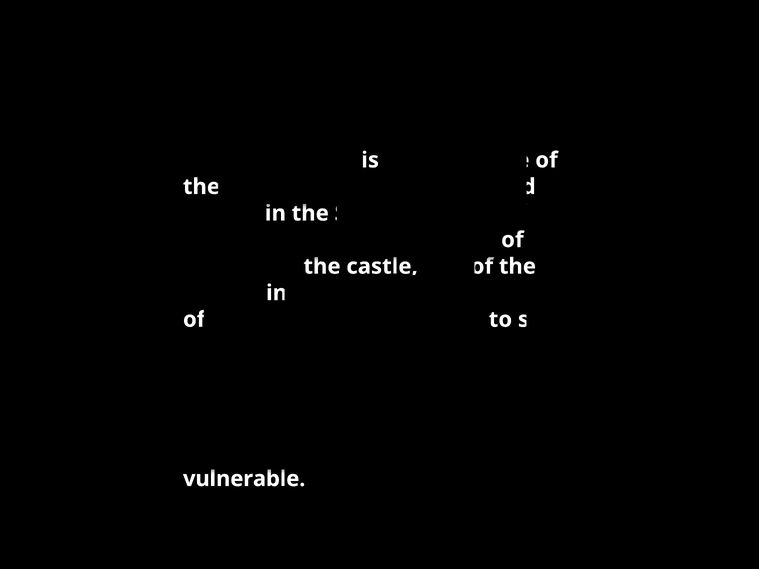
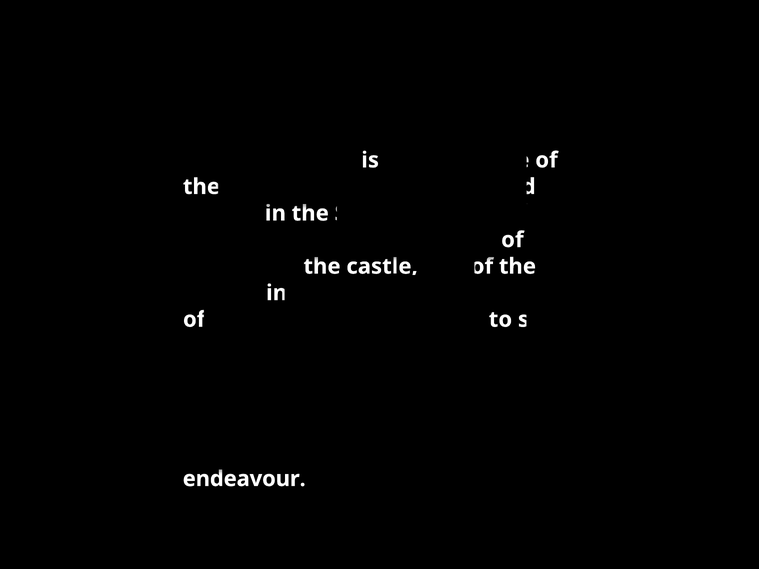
vulnerable: vulnerable -> endeavour
